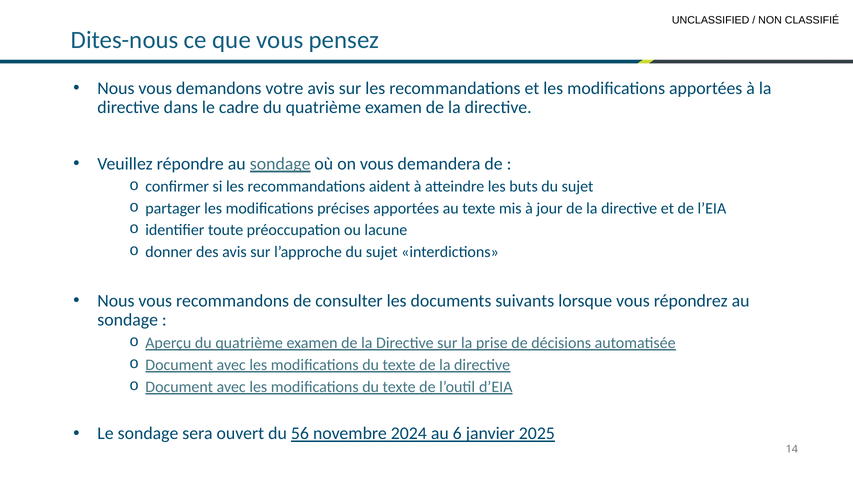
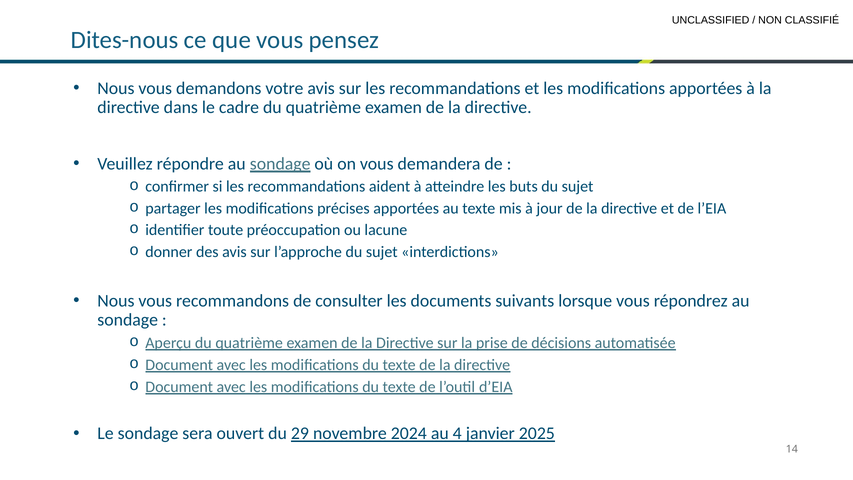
56: 56 -> 29
6: 6 -> 4
